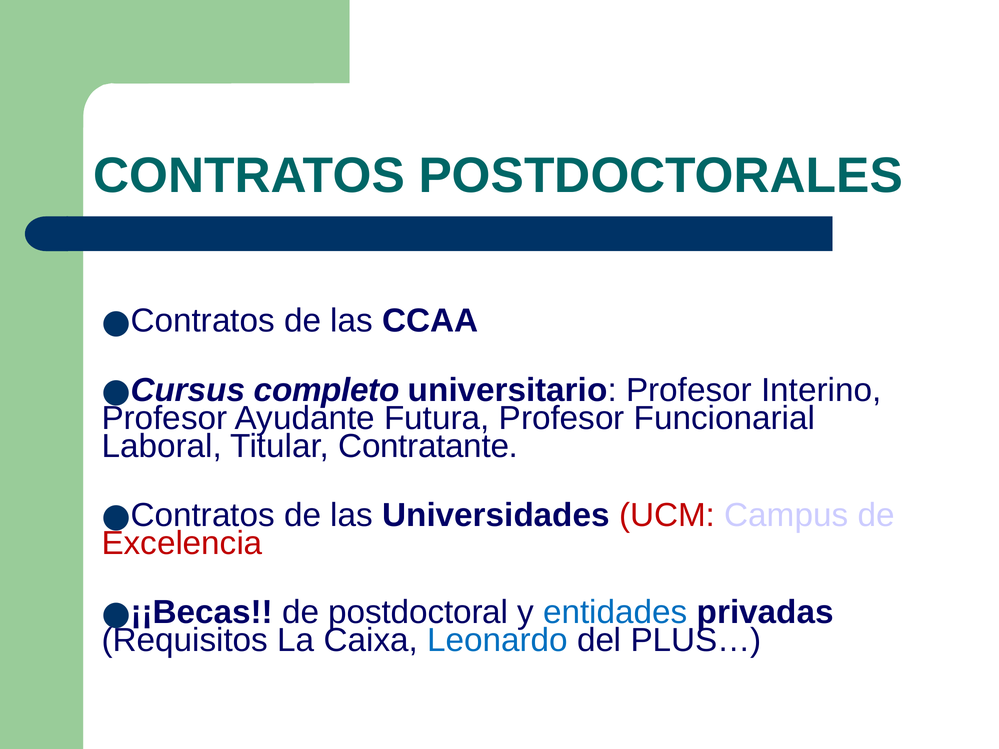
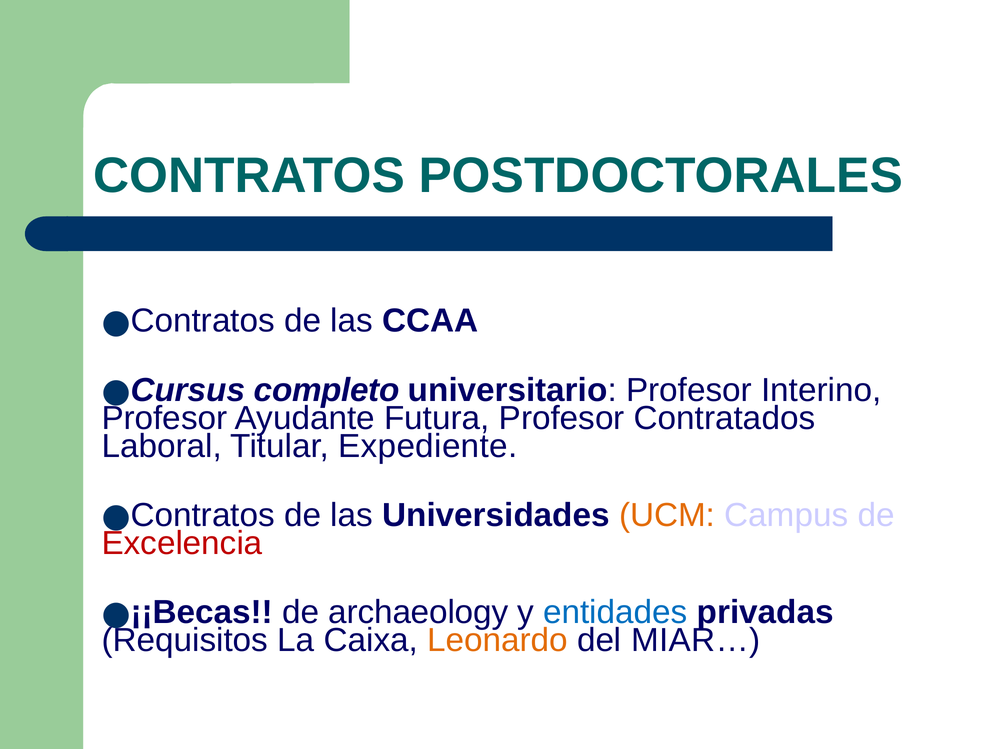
Funcionarial: Funcionarial -> Contratados
Contratante: Contratante -> Expediente
UCM colour: red -> orange
postdoctoral: postdoctoral -> archaeology
Leonardo colour: blue -> orange
PLUS…: PLUS… -> MIAR…
